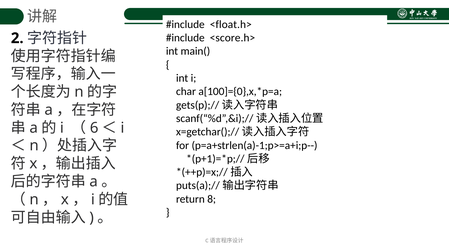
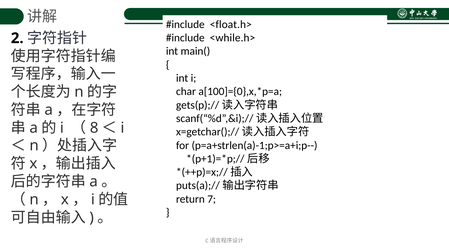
<score.h>: <score.h> -> <while.h>
6: 6 -> 8
8: 8 -> 7
